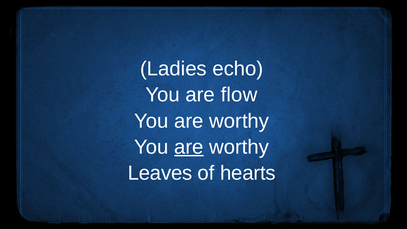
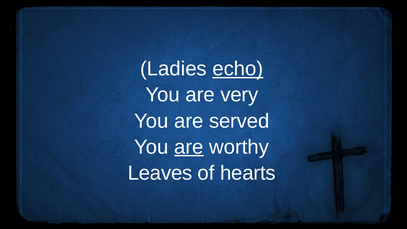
echo underline: none -> present
flow: flow -> very
worthy at (239, 121): worthy -> served
